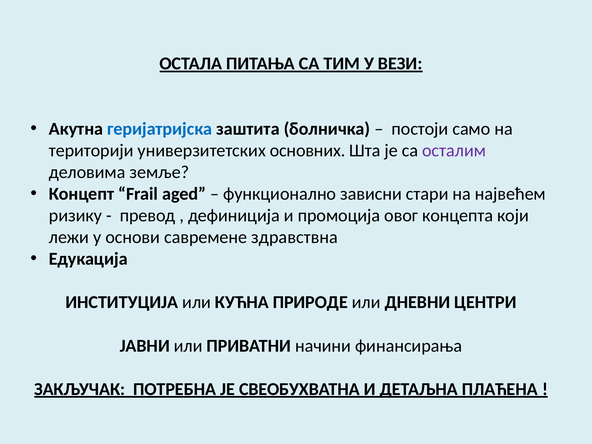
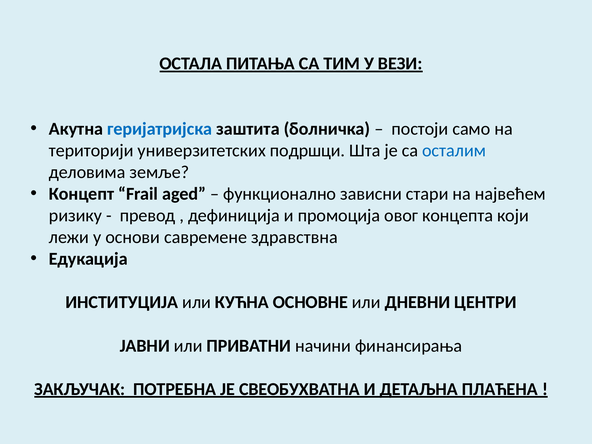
основних: основних -> подршци
осталим colour: purple -> blue
ПРИРОДЕ: ПРИРОДЕ -> ОСНОВНЕ
